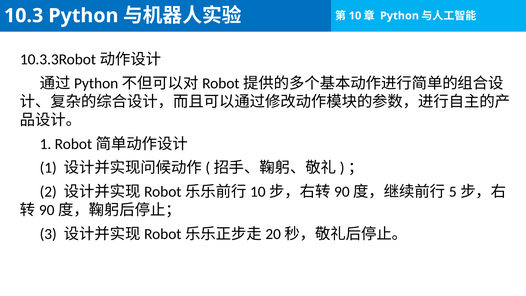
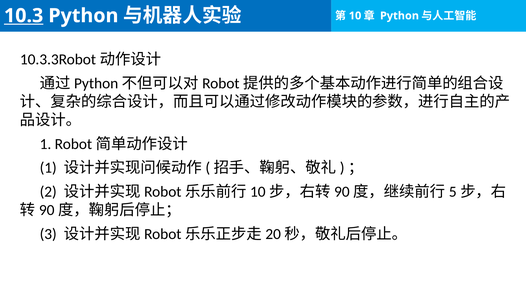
10.3 underline: none -> present
